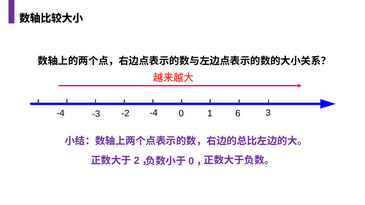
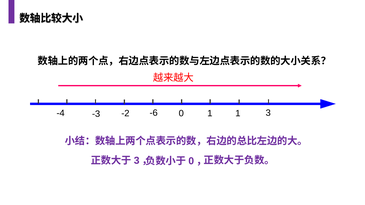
-4 at (154, 113): -4 -> -6
0 6: 6 -> 1
2 at (137, 161): 2 -> 3
